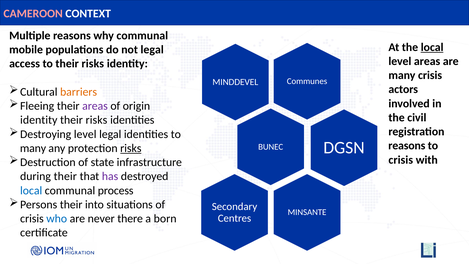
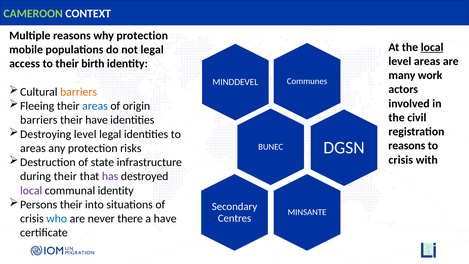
CAMEROON colour: pink -> light green
why communal: communal -> protection
to their risks: risks -> birth
many crisis: crisis -> work
areas at (95, 106) colour: purple -> blue
identity at (39, 120): identity -> barriers
risks at (96, 120): risks -> have
many at (33, 148): many -> areas
risks at (131, 148) underline: present -> none
local at (31, 190) colour: blue -> purple
communal process: process -> identity
a born: born -> have
